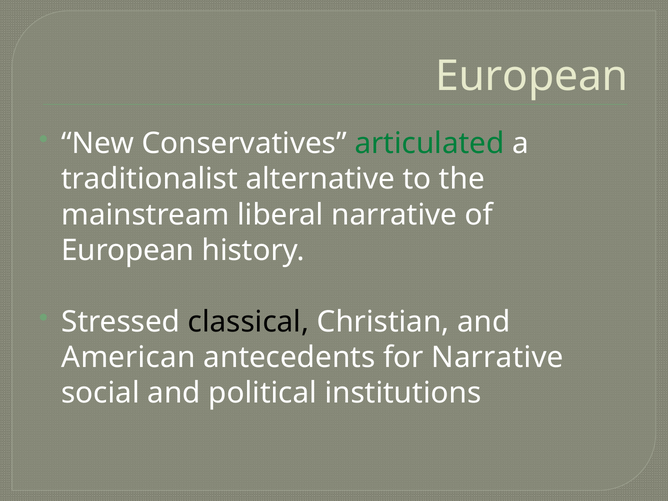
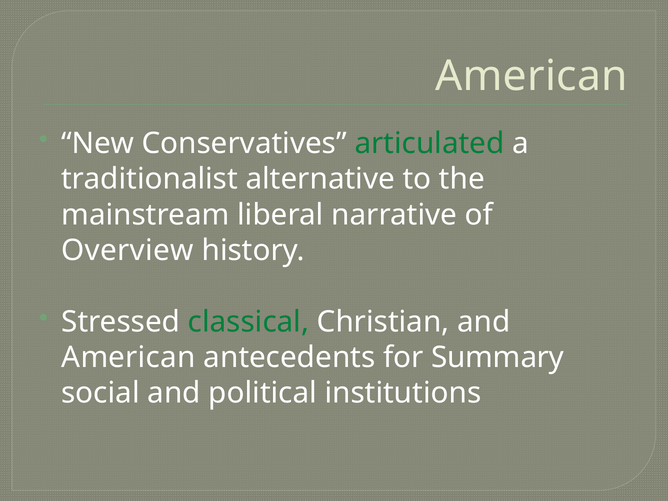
European at (532, 76): European -> American
European at (128, 250): European -> Overview
classical colour: black -> green
for Narrative: Narrative -> Summary
